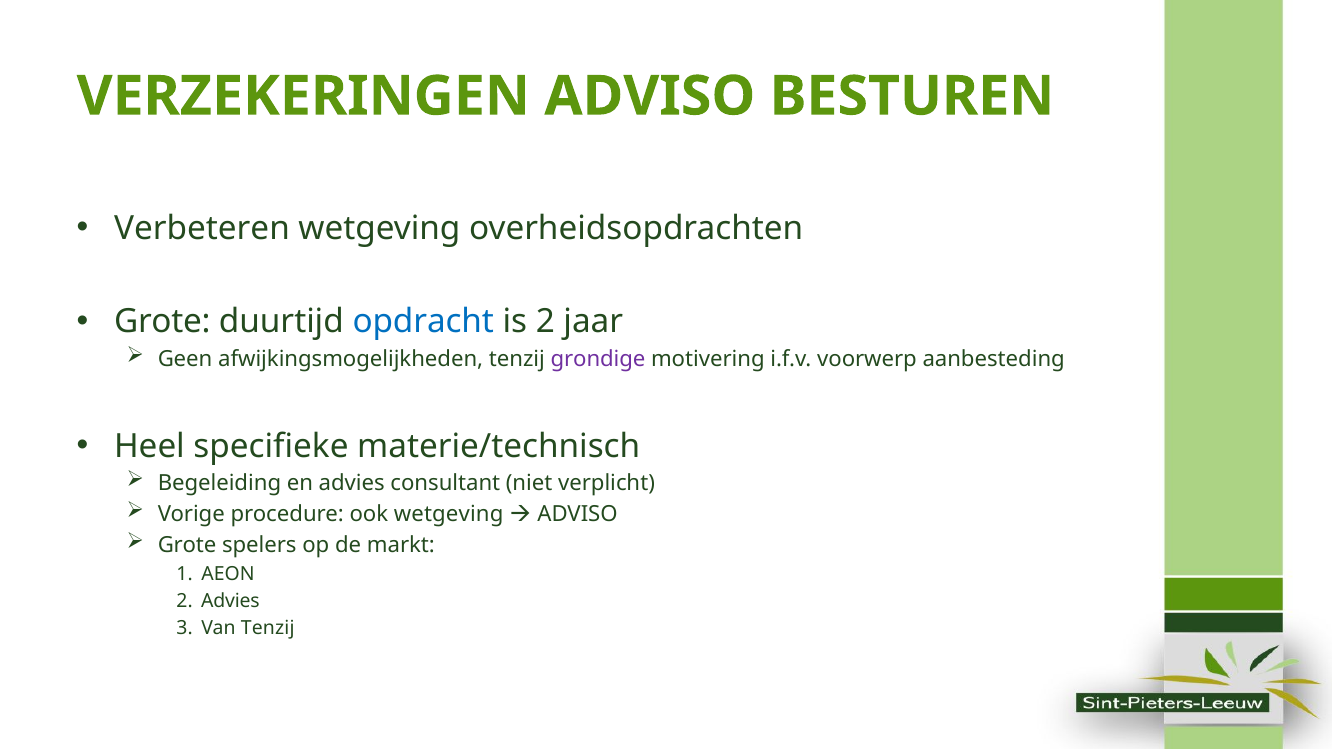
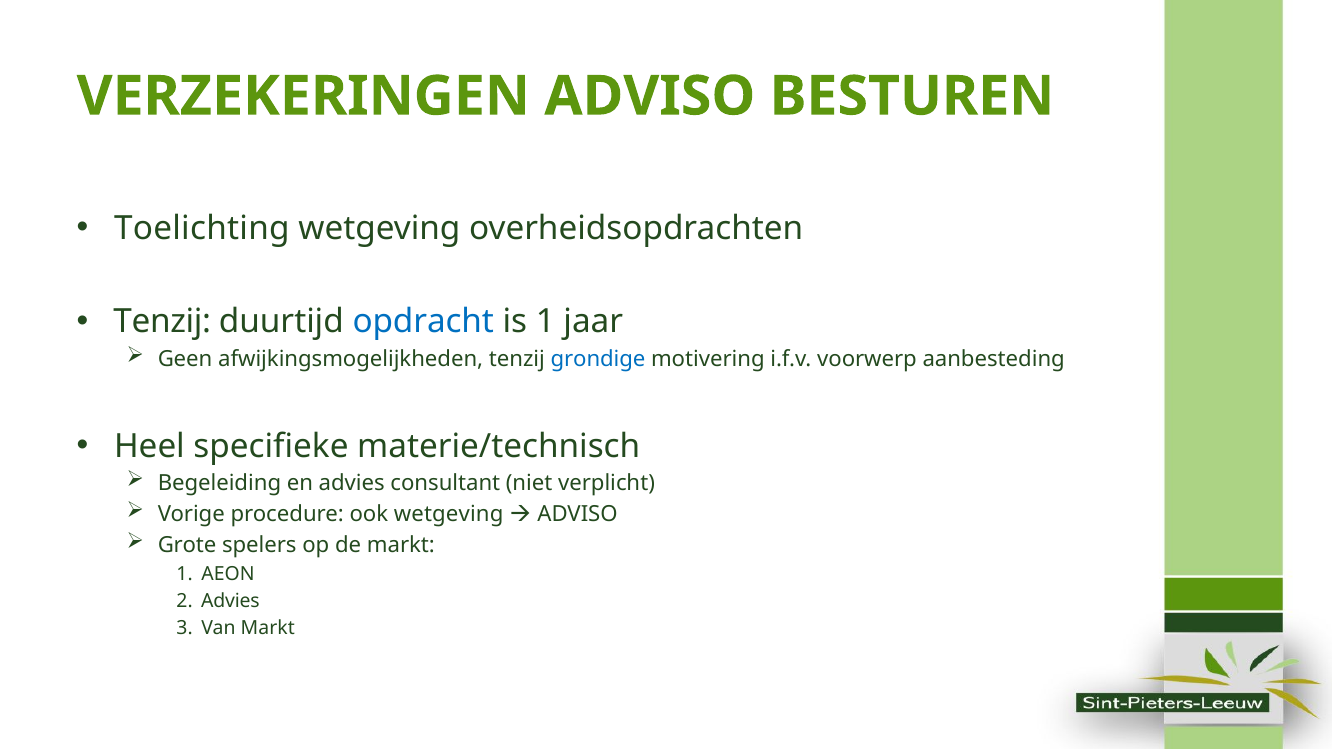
Verbeteren: Verbeteren -> Toelichting
Grote at (162, 322): Grote -> Tenzij
is 2: 2 -> 1
grondige colour: purple -> blue
Van Tenzij: Tenzij -> Markt
